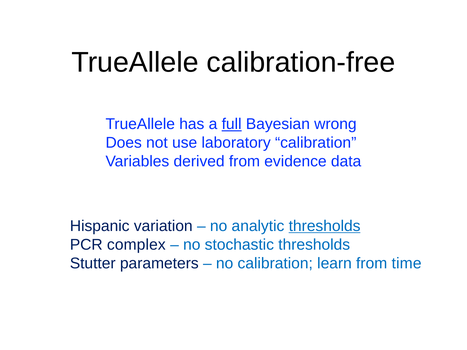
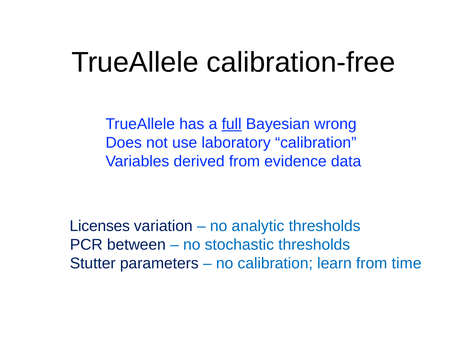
Hispanic: Hispanic -> Licenses
thresholds at (325, 226) underline: present -> none
complex: complex -> between
